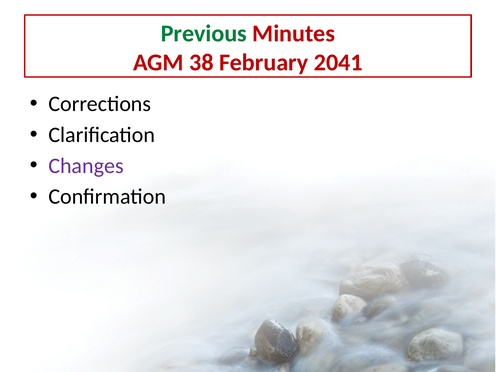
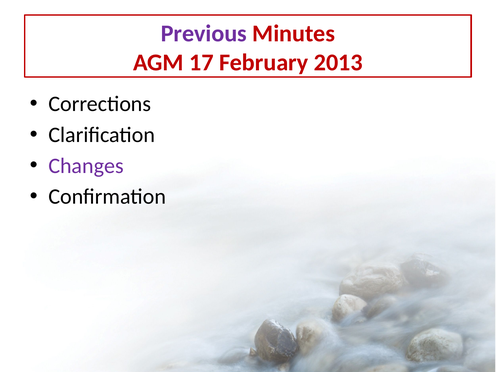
Previous colour: green -> purple
38: 38 -> 17
2041: 2041 -> 2013
